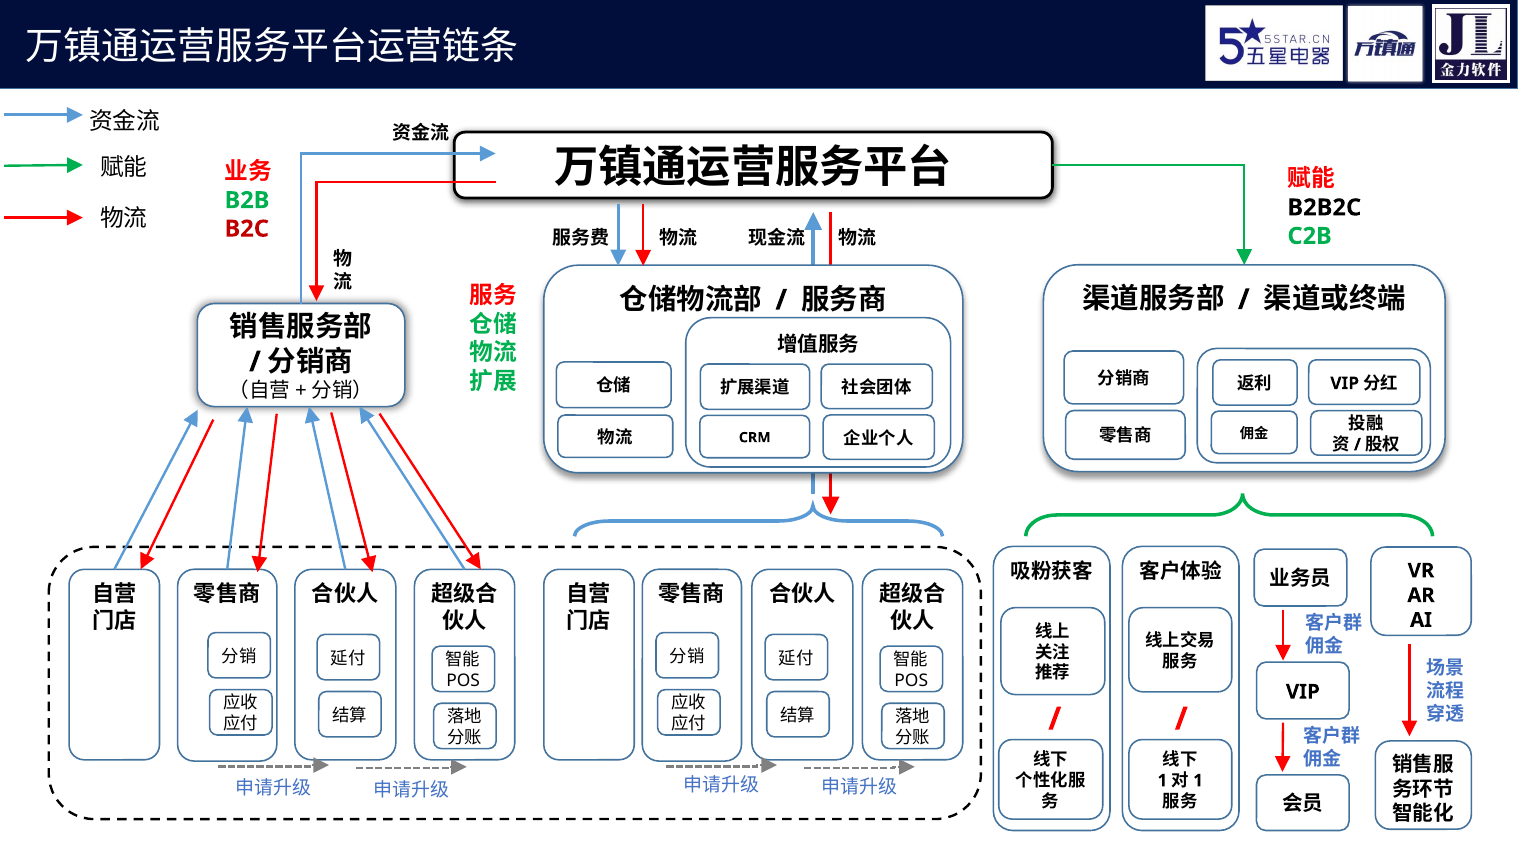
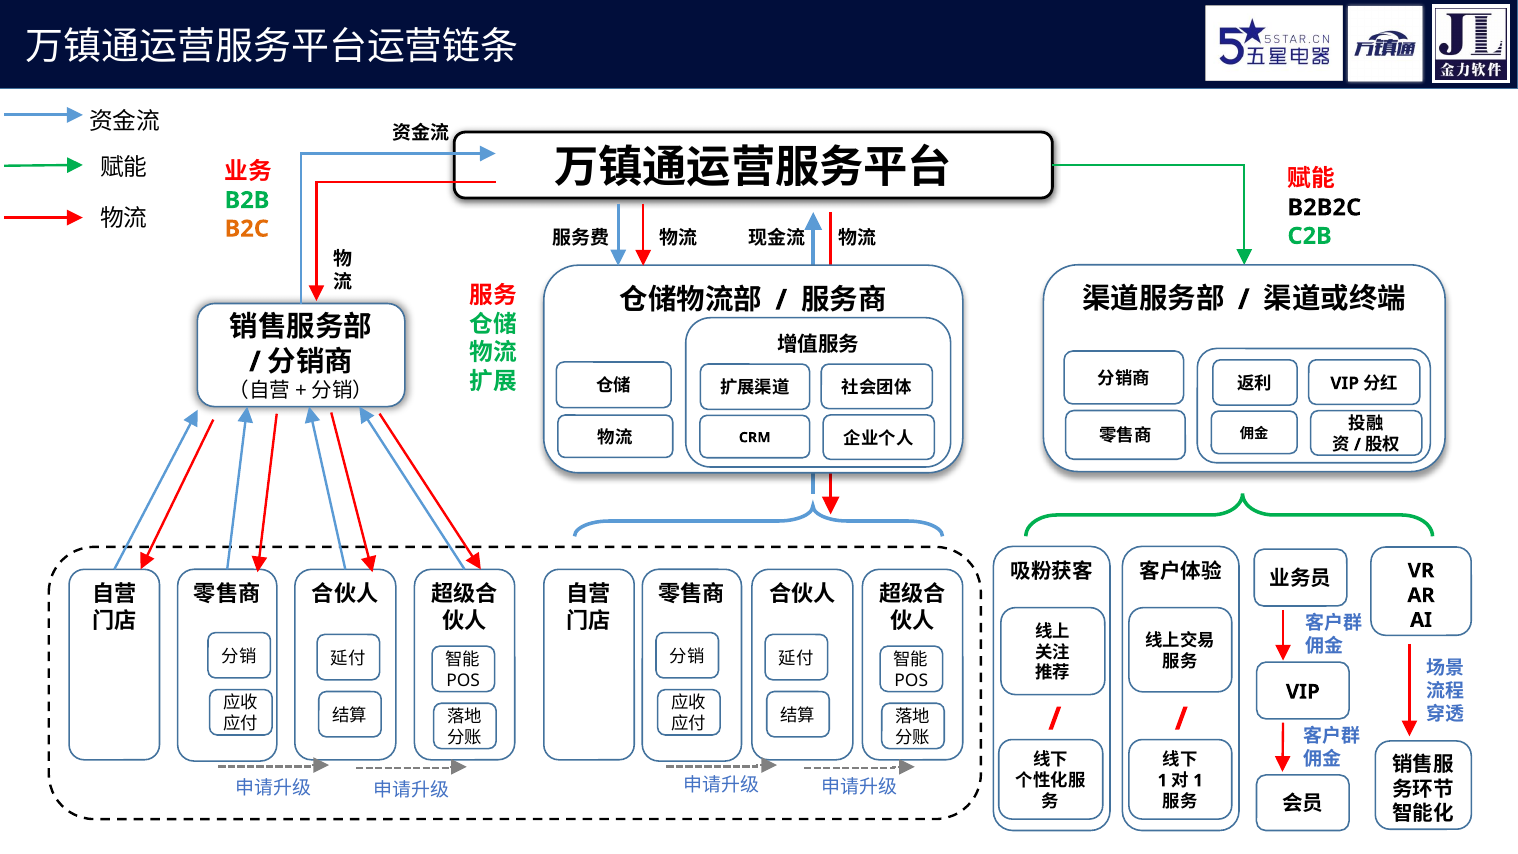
B2C colour: red -> orange
